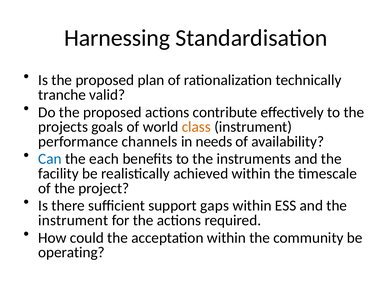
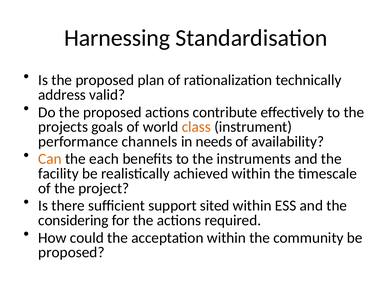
tranche: tranche -> address
Can colour: blue -> orange
gaps: gaps -> sited
instrument at (73, 220): instrument -> considering
operating at (71, 252): operating -> proposed
